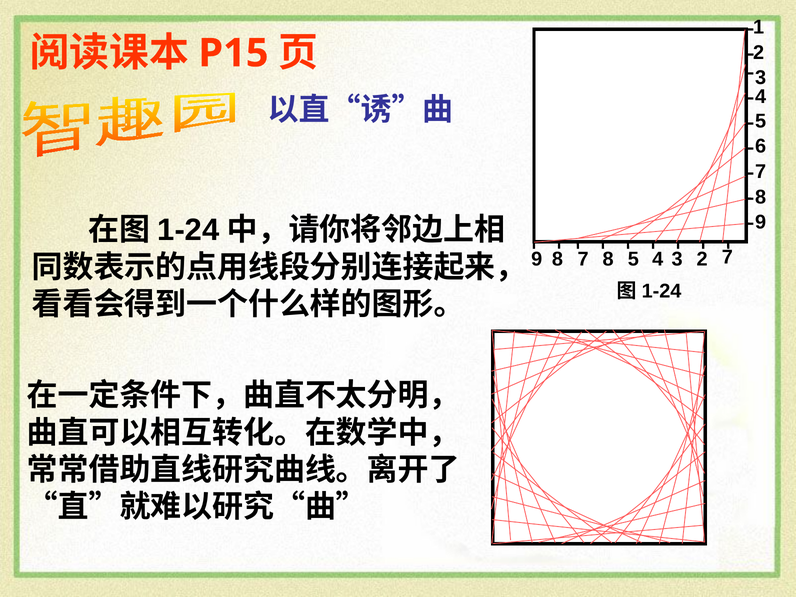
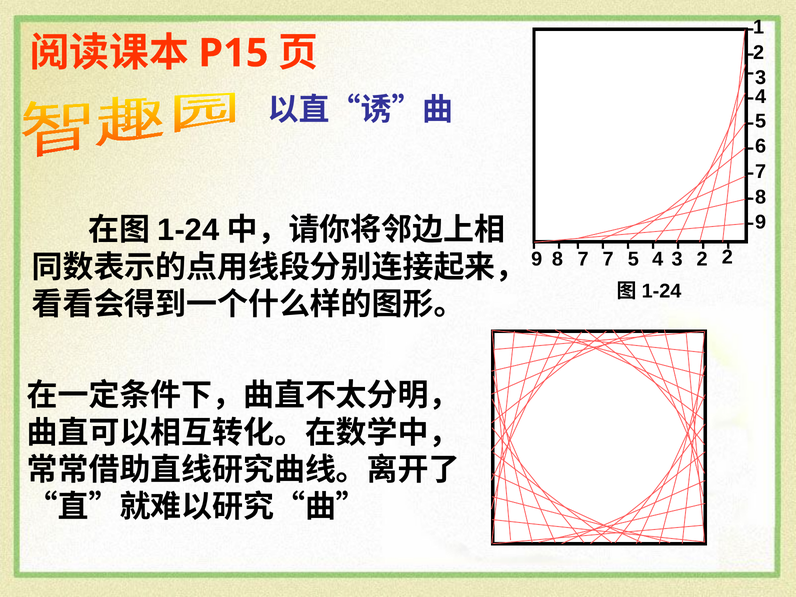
7 8: 8 -> 7
2 7: 7 -> 2
